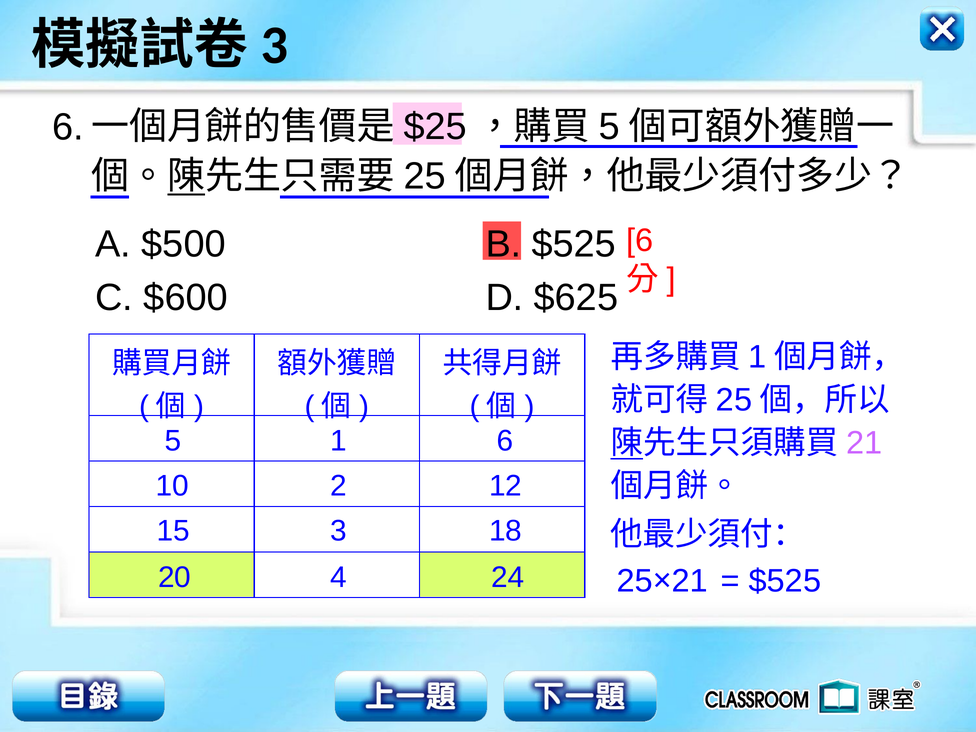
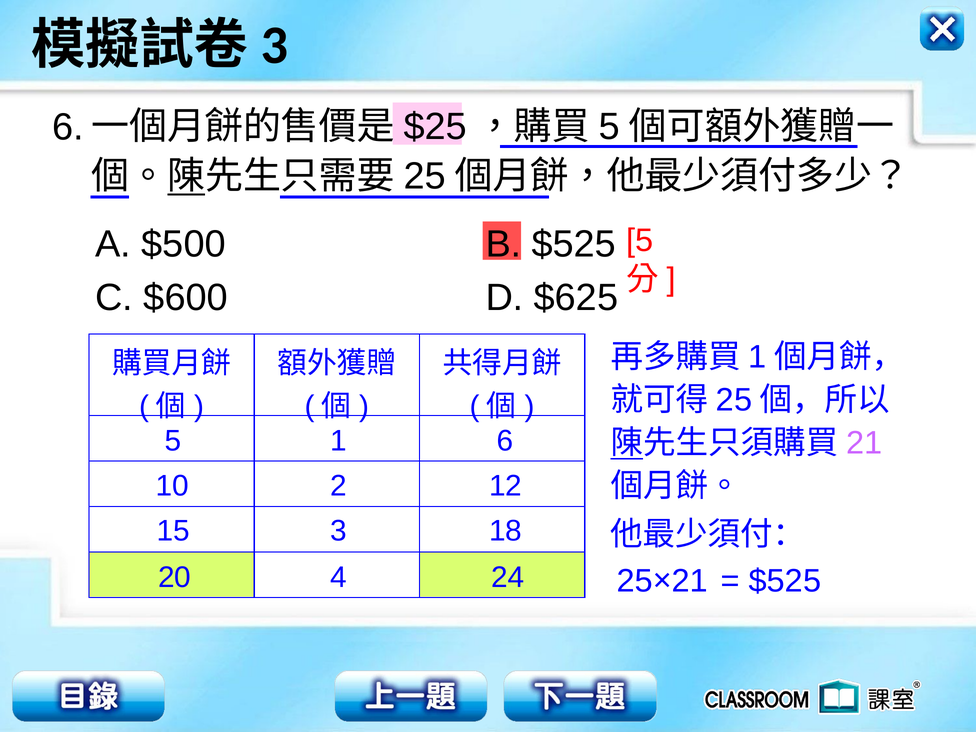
6 at (640, 240): 6 -> 5
